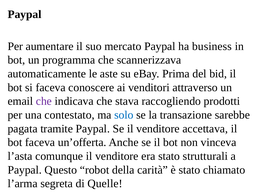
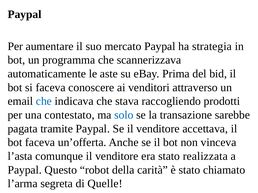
business: business -> strategia
che at (44, 101) colour: purple -> blue
strutturali: strutturali -> realizzata
